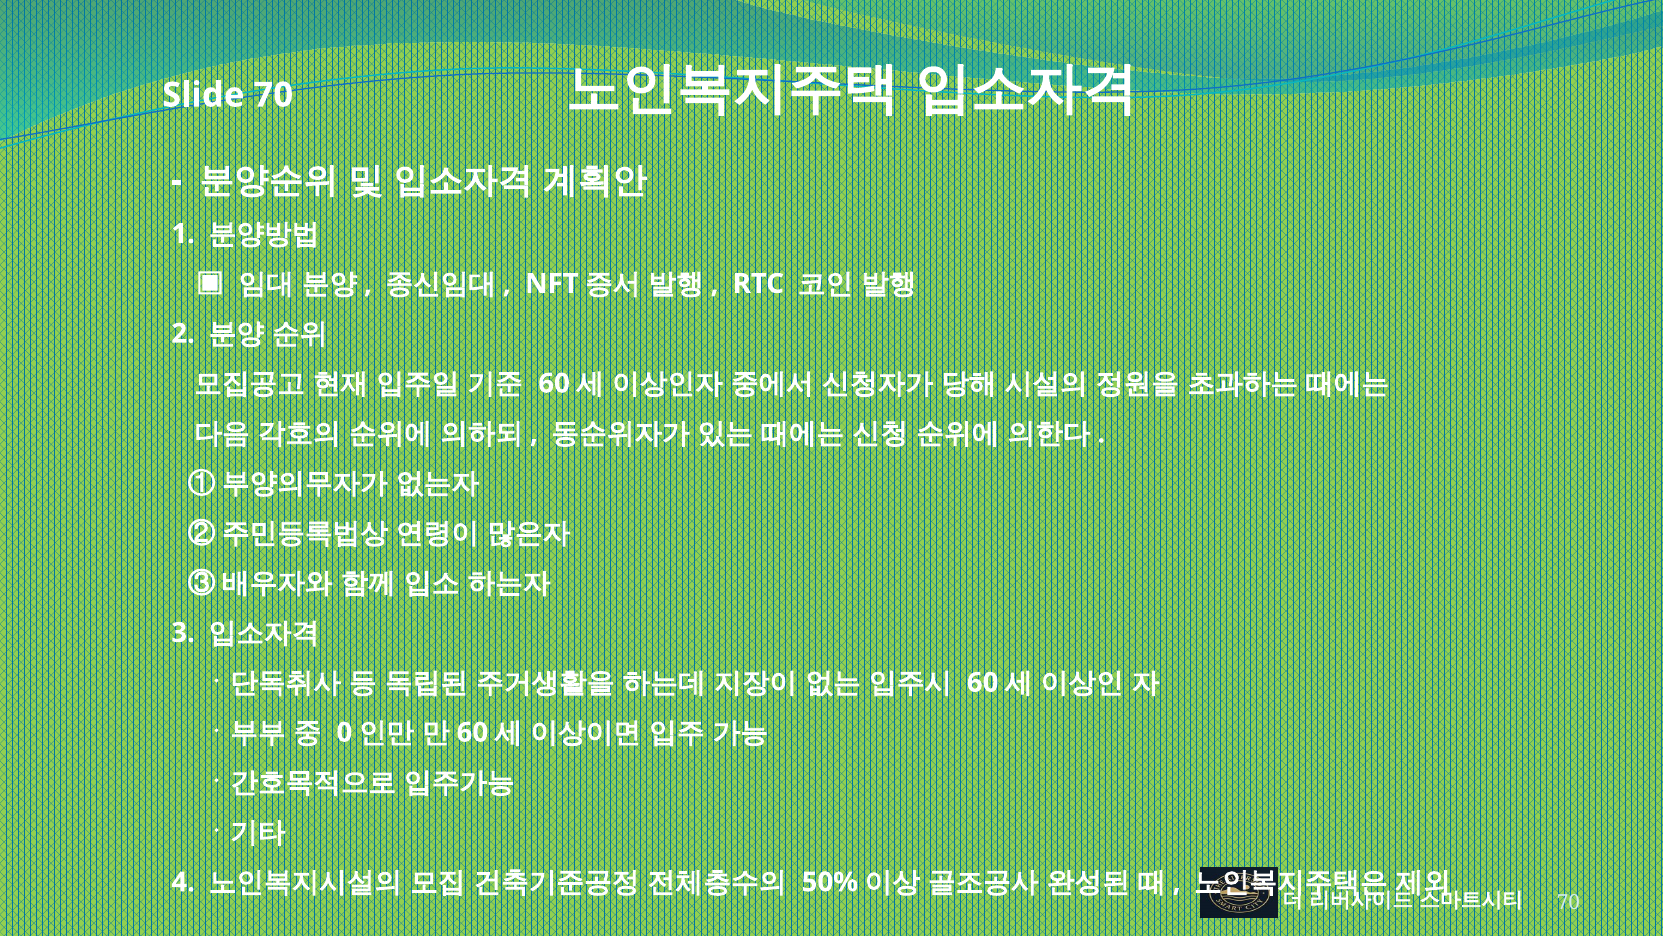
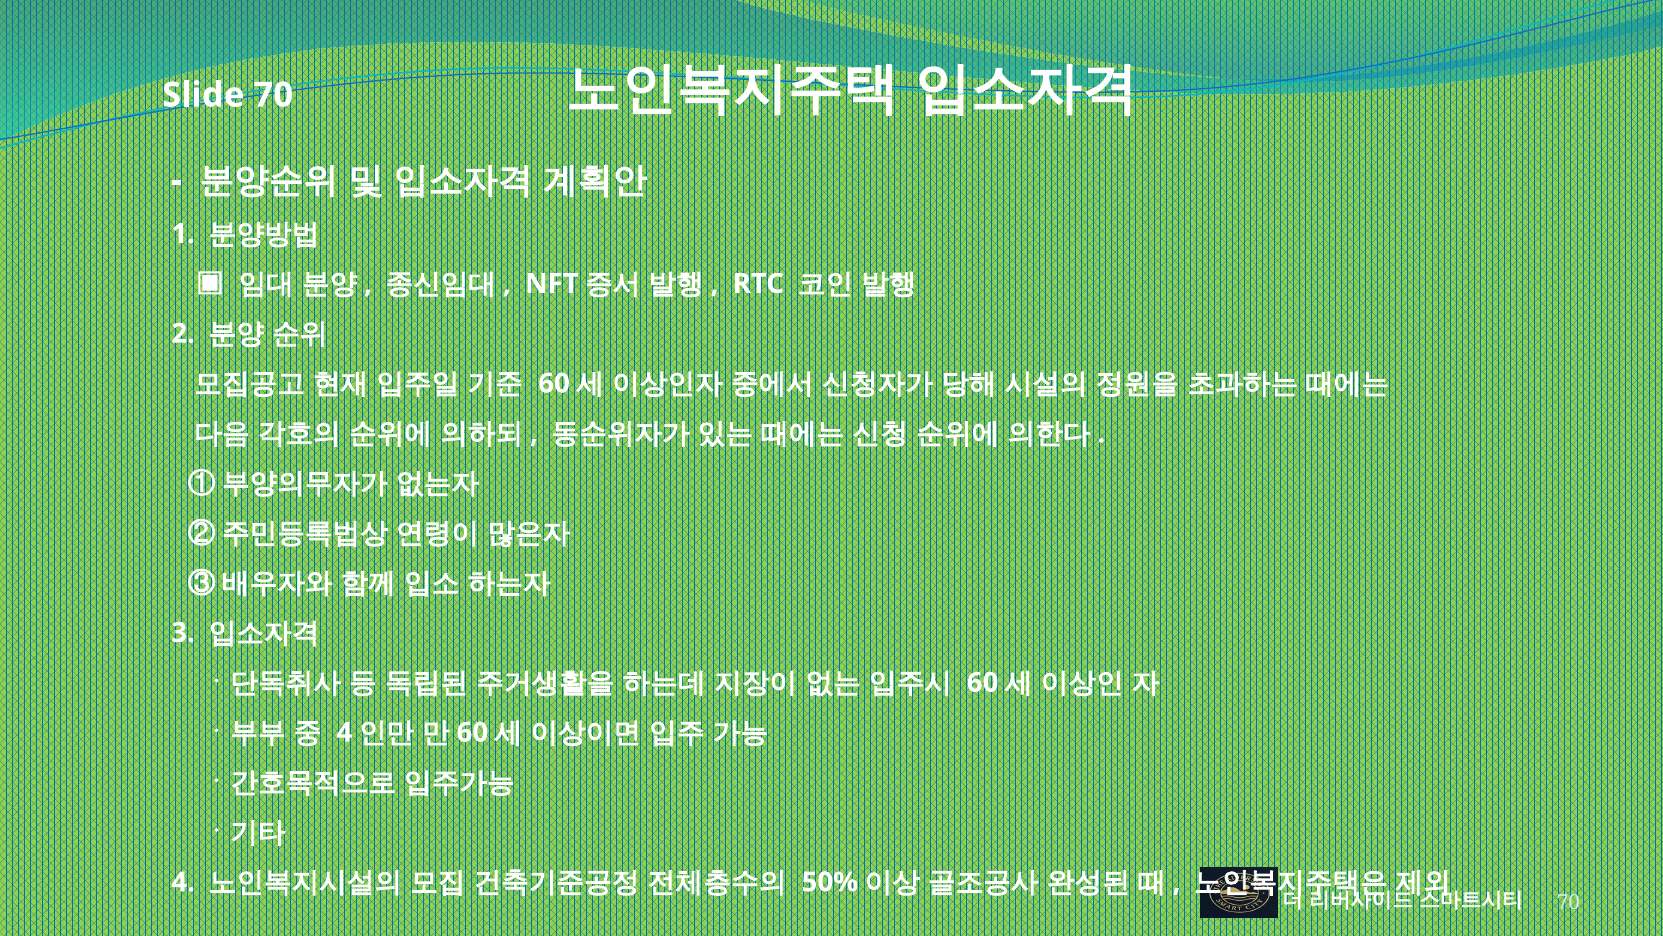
0 at (344, 732): 0 -> 4
